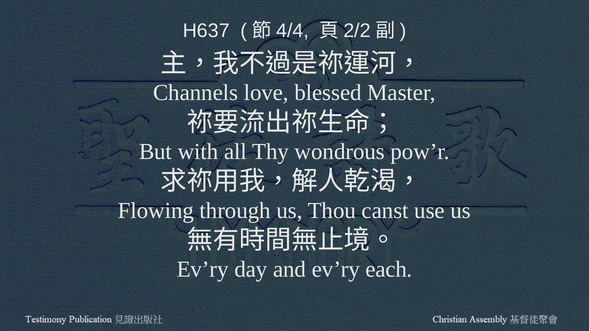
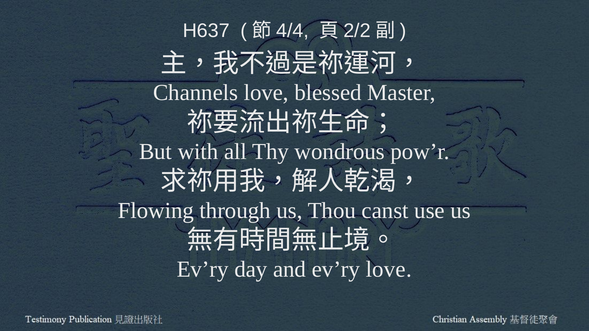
ev’ry each: each -> love
